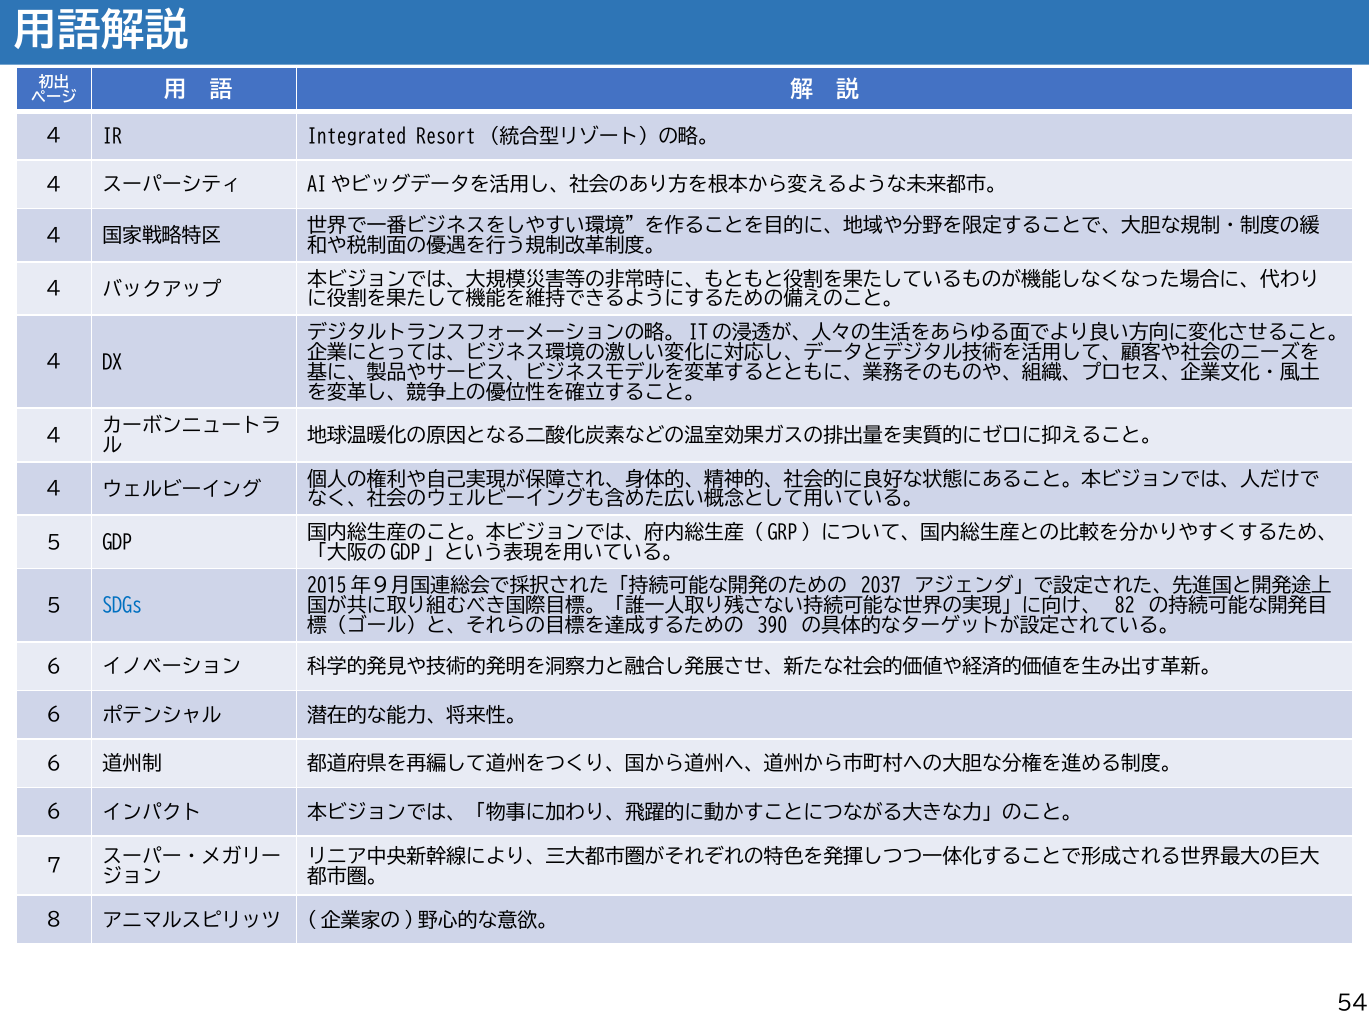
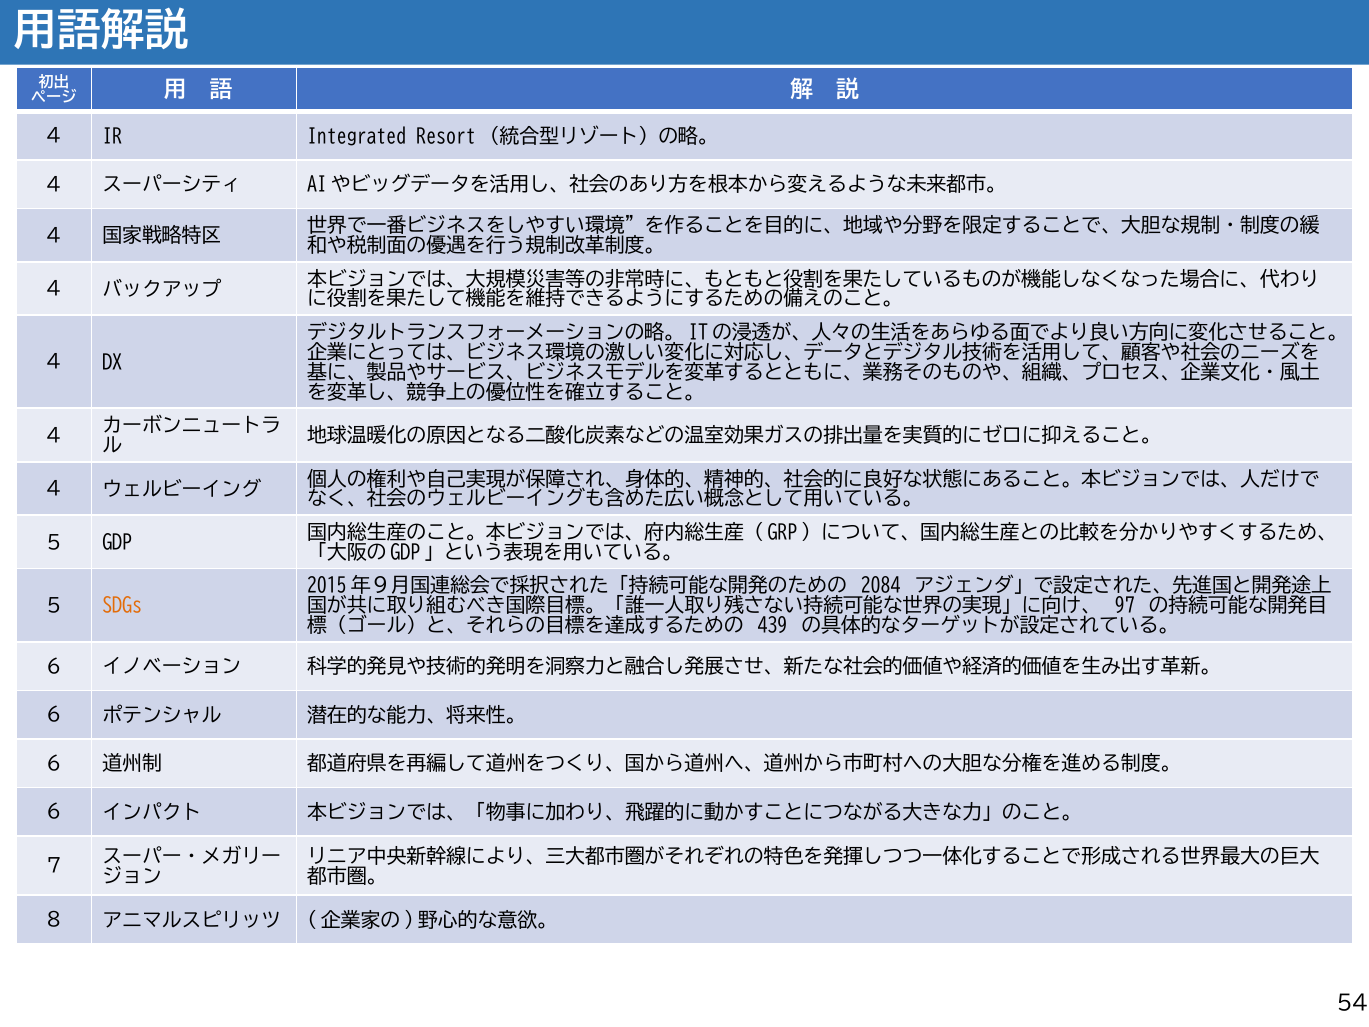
2037: 2037 -> 2084
82: 82 -> 97
SDGs colour: blue -> orange
390: 390 -> 439
